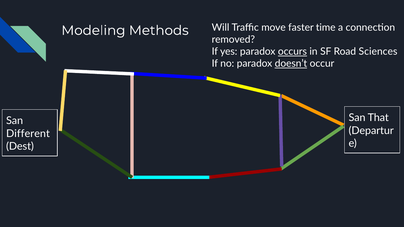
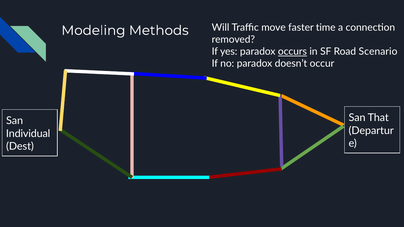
Sciences: Sciences -> Scenario
doesn’t underline: present -> none
Different: Different -> Individual
